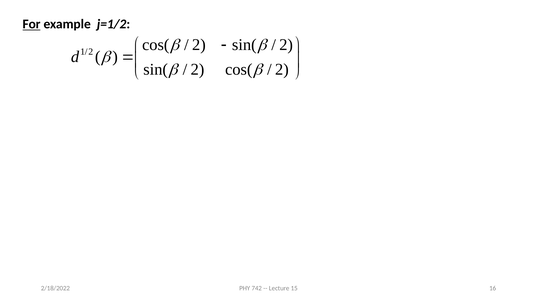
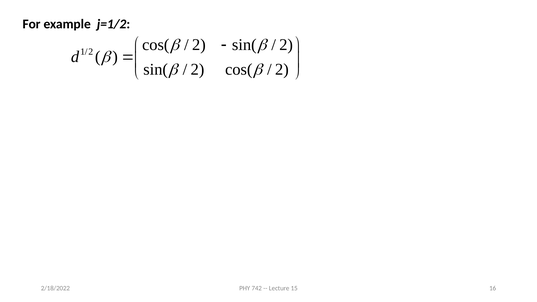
For underline: present -> none
